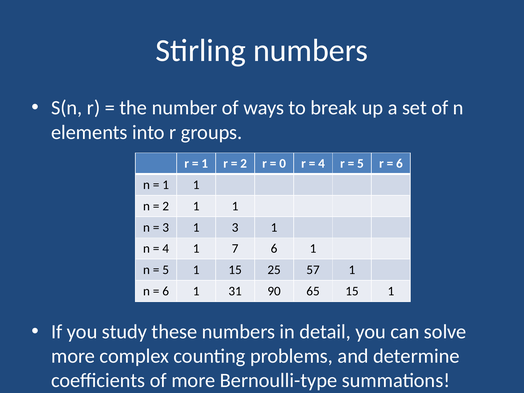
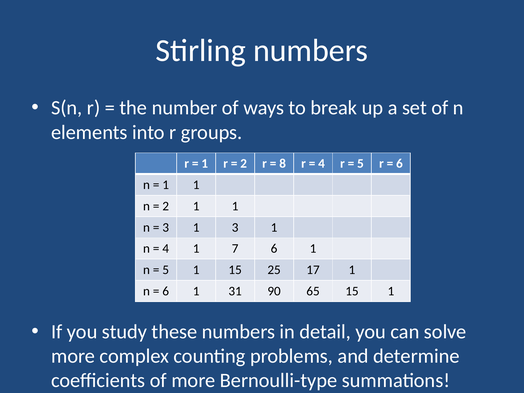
0: 0 -> 8
57: 57 -> 17
